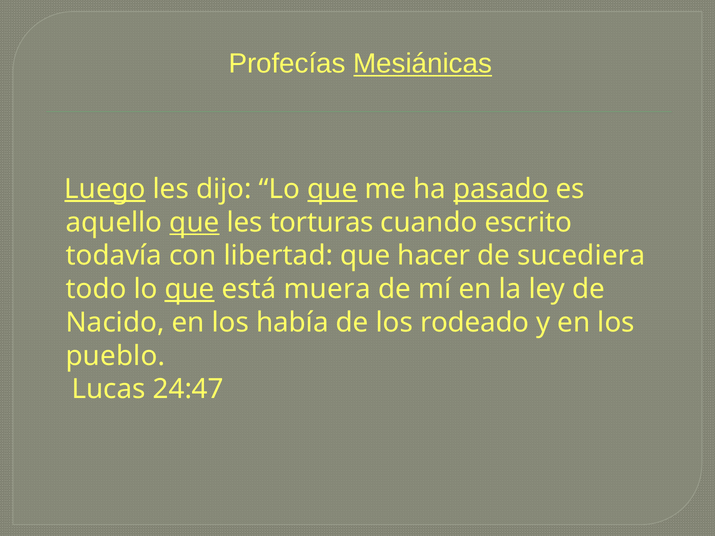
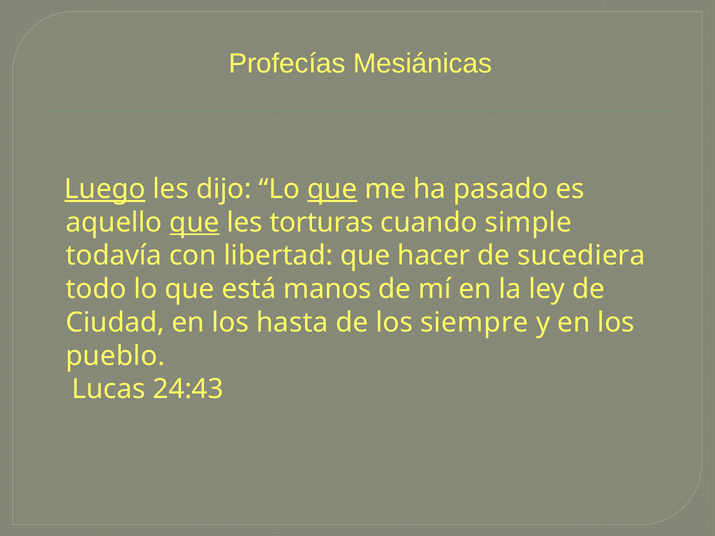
Mesiánicas underline: present -> none
pasado underline: present -> none
escrito: escrito -> simple
que at (190, 289) underline: present -> none
muera: muera -> manos
Nacido: Nacido -> Ciudad
había: había -> hasta
rodeado: rodeado -> siempre
24:47: 24:47 -> 24:43
